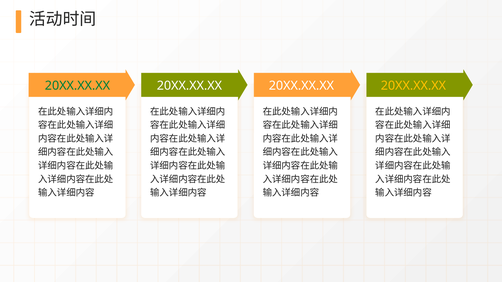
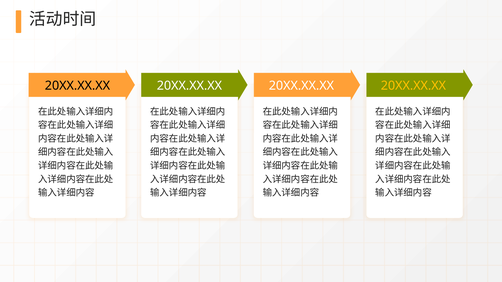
20XX.XX.XX at (77, 86) colour: green -> black
